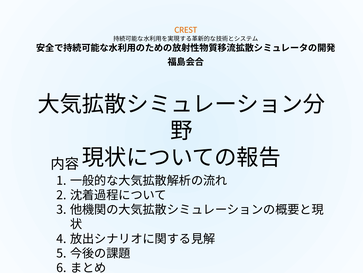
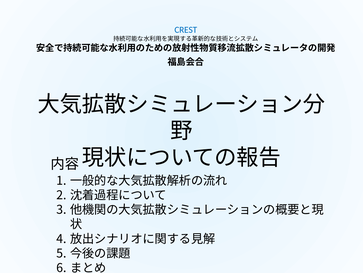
CREST colour: orange -> blue
